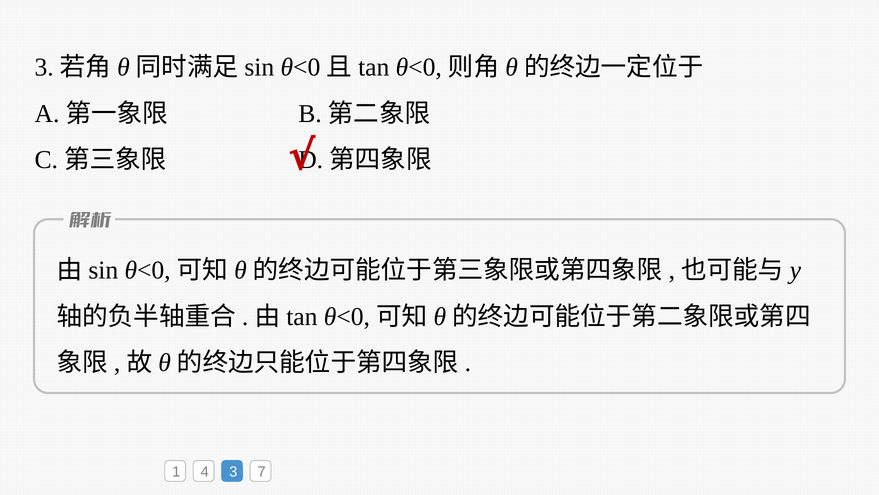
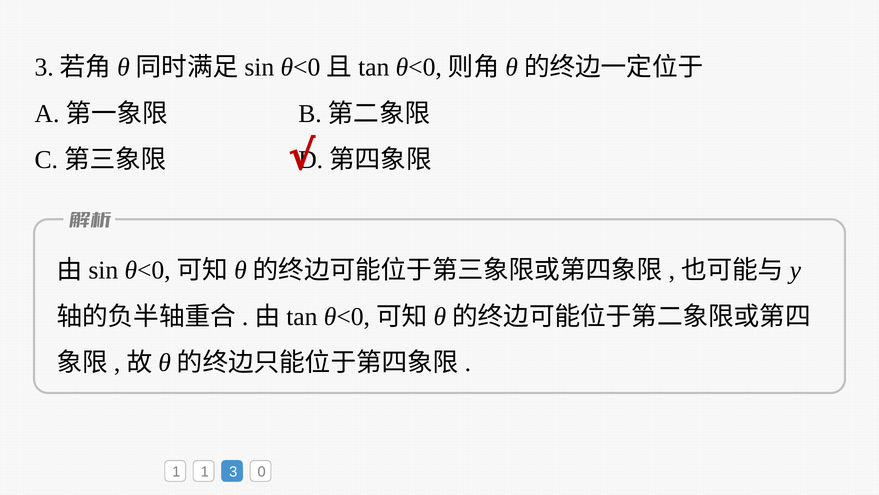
1 4: 4 -> 1
7: 7 -> 0
